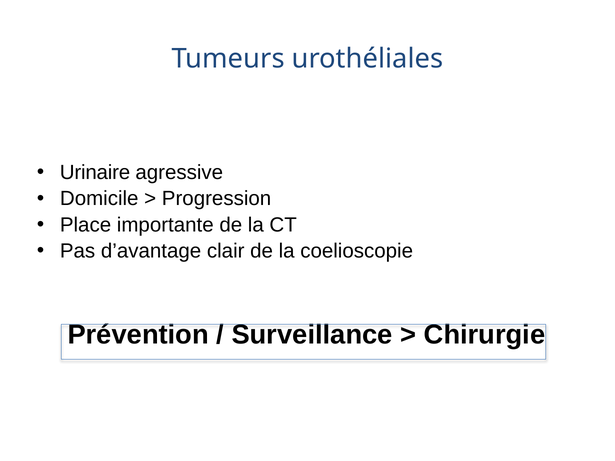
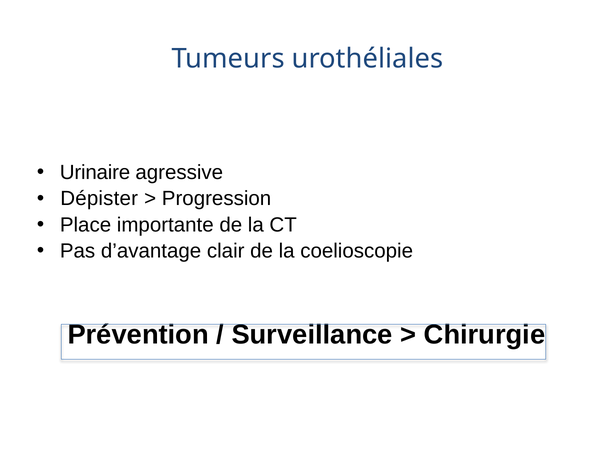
Domicile: Domicile -> Dépister
